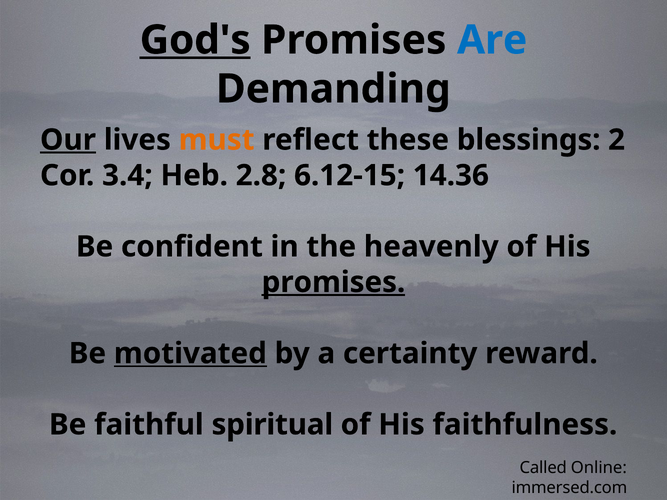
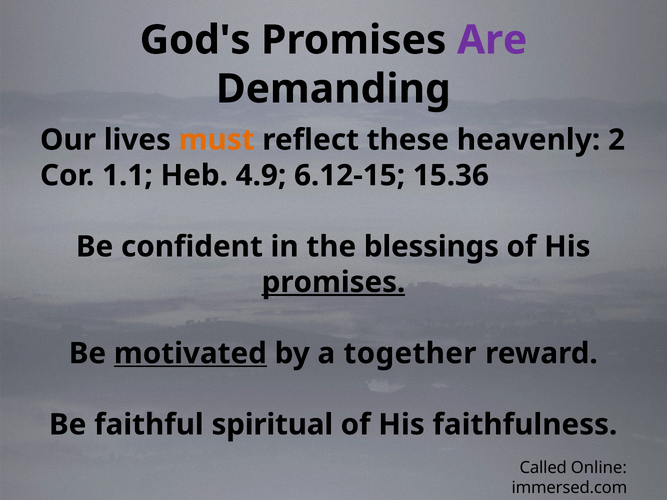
God's underline: present -> none
Are colour: blue -> purple
Our underline: present -> none
blessings: blessings -> heavenly
3.4: 3.4 -> 1.1
2.8: 2.8 -> 4.9
14.36: 14.36 -> 15.36
heavenly: heavenly -> blessings
certainty: certainty -> together
